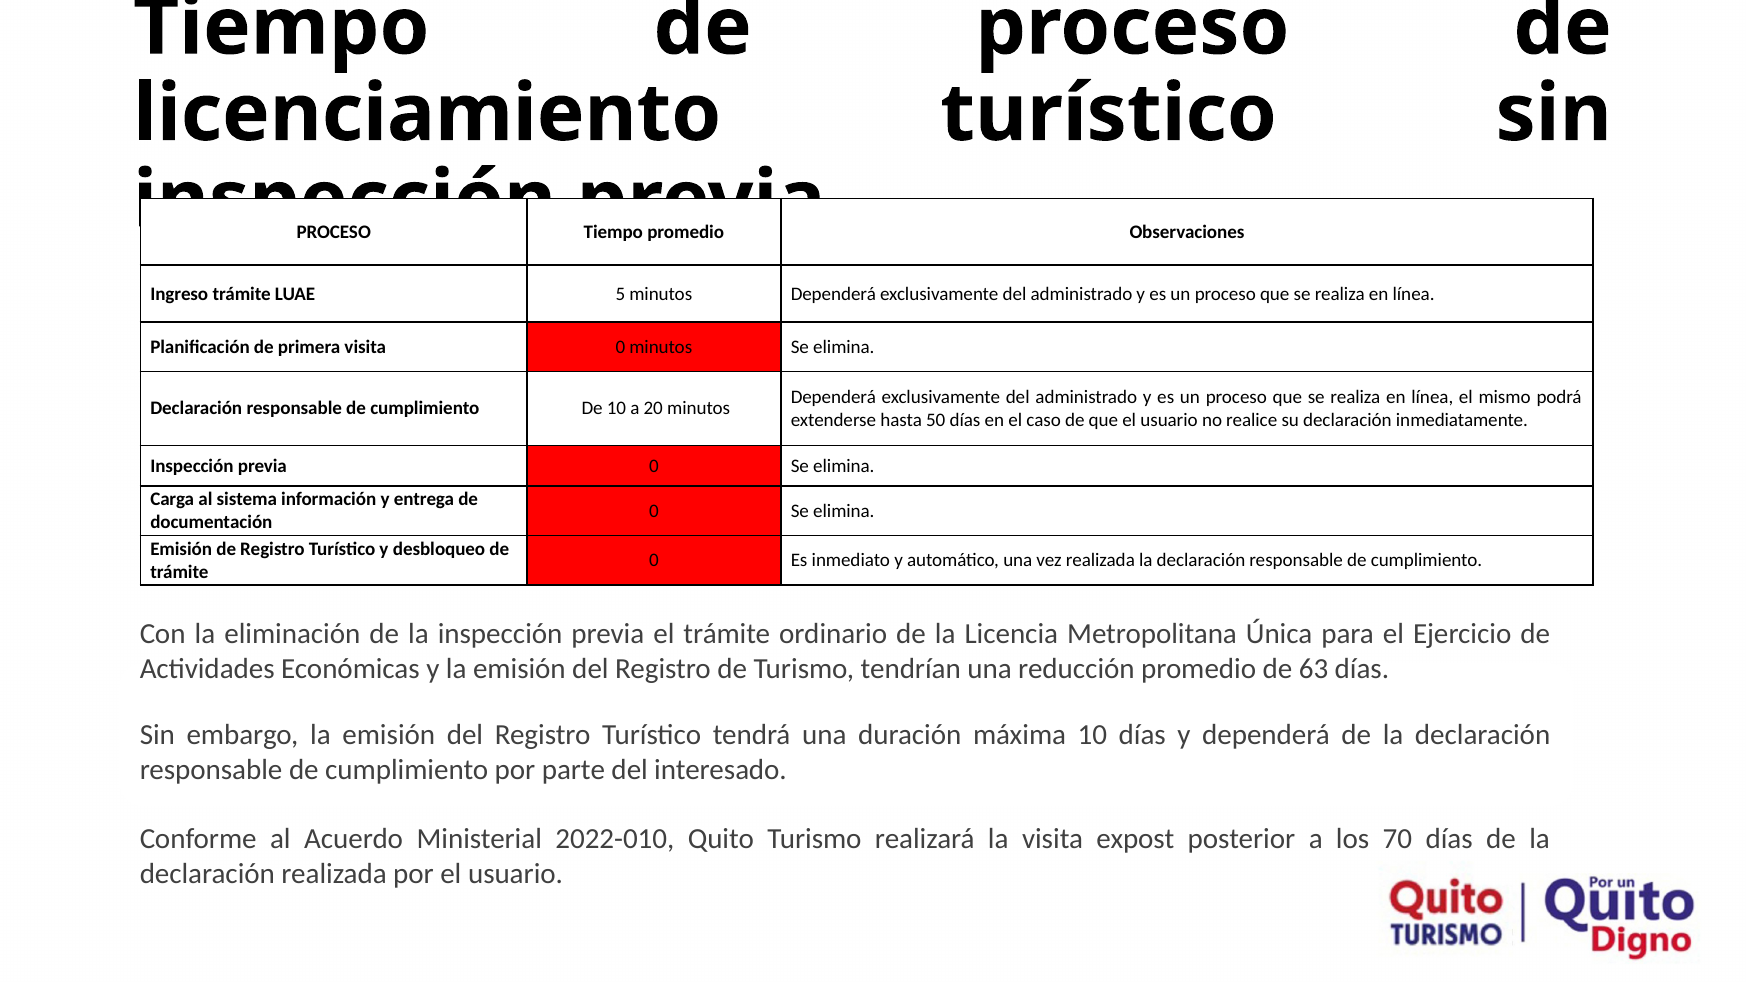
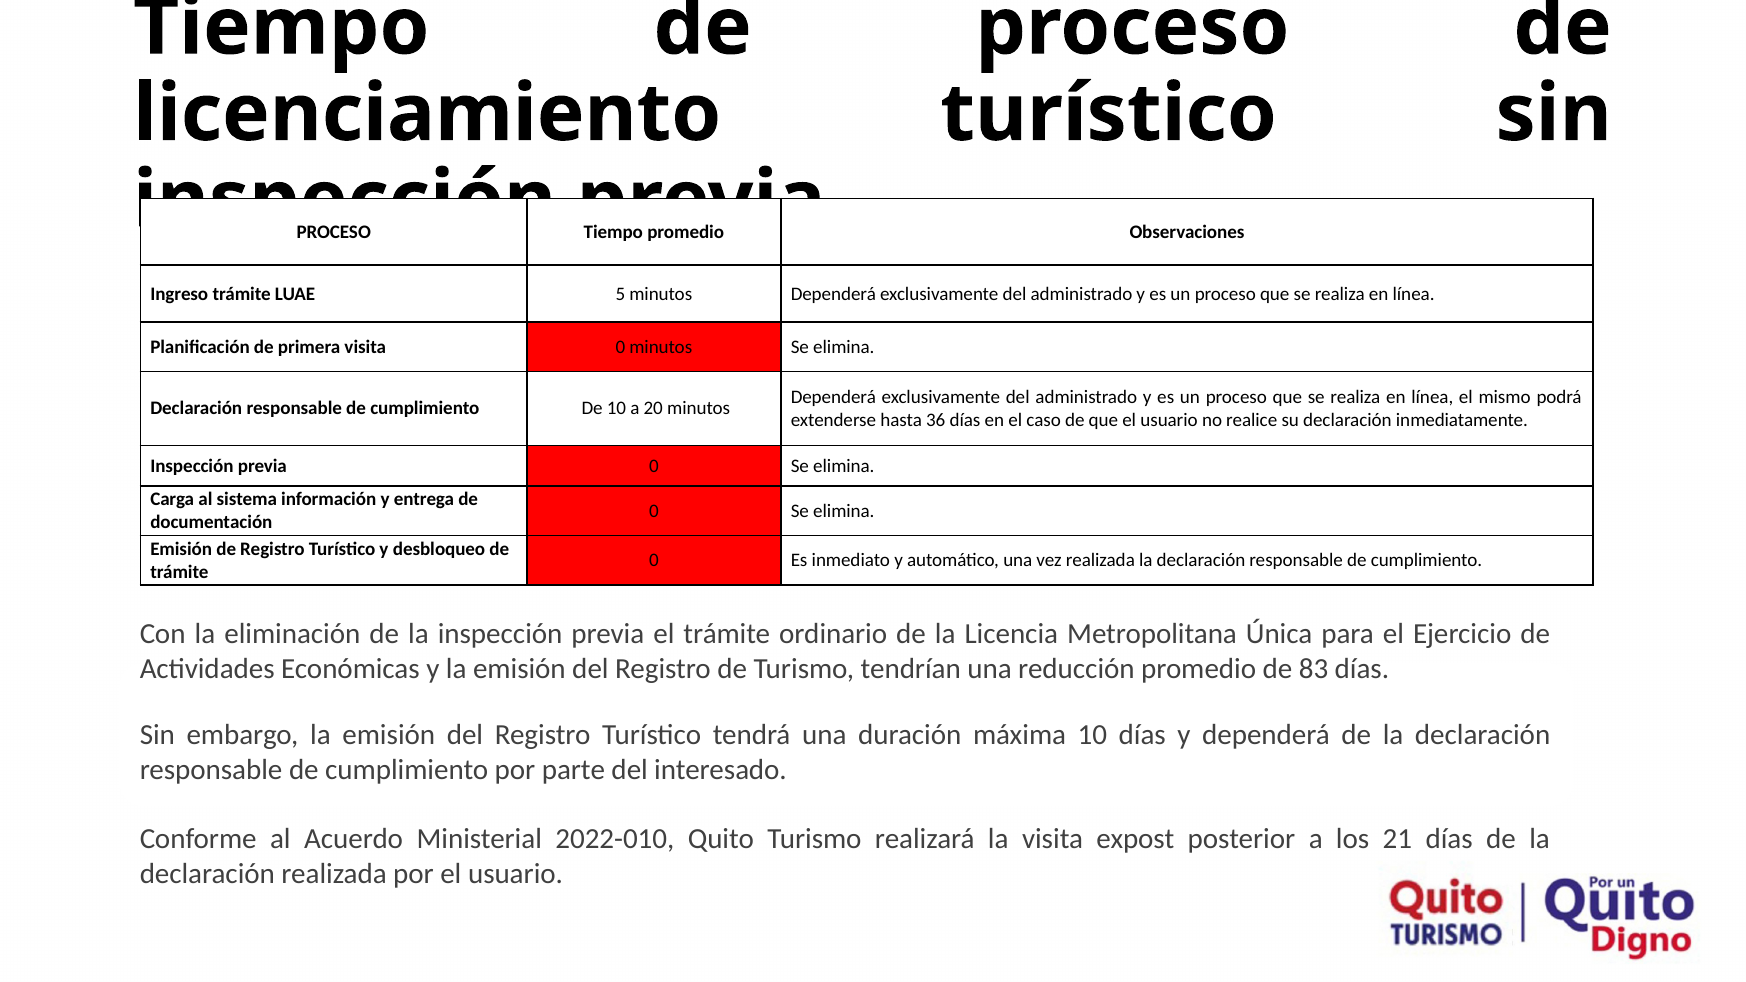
50: 50 -> 36
63: 63 -> 83
70: 70 -> 21
